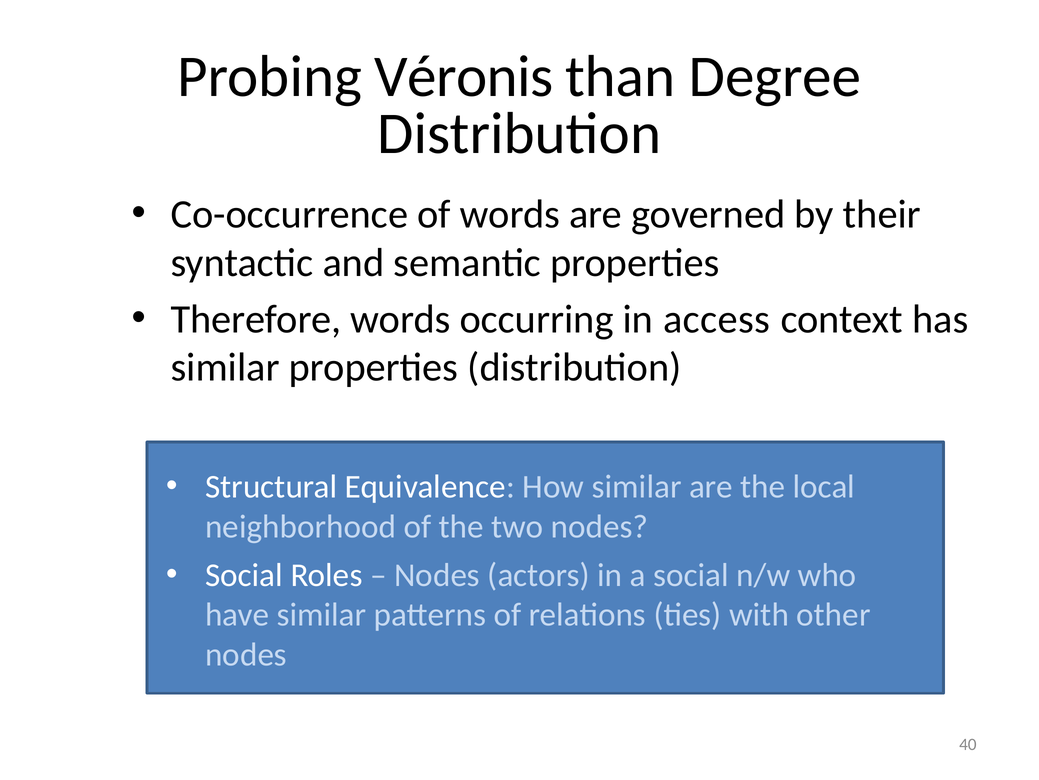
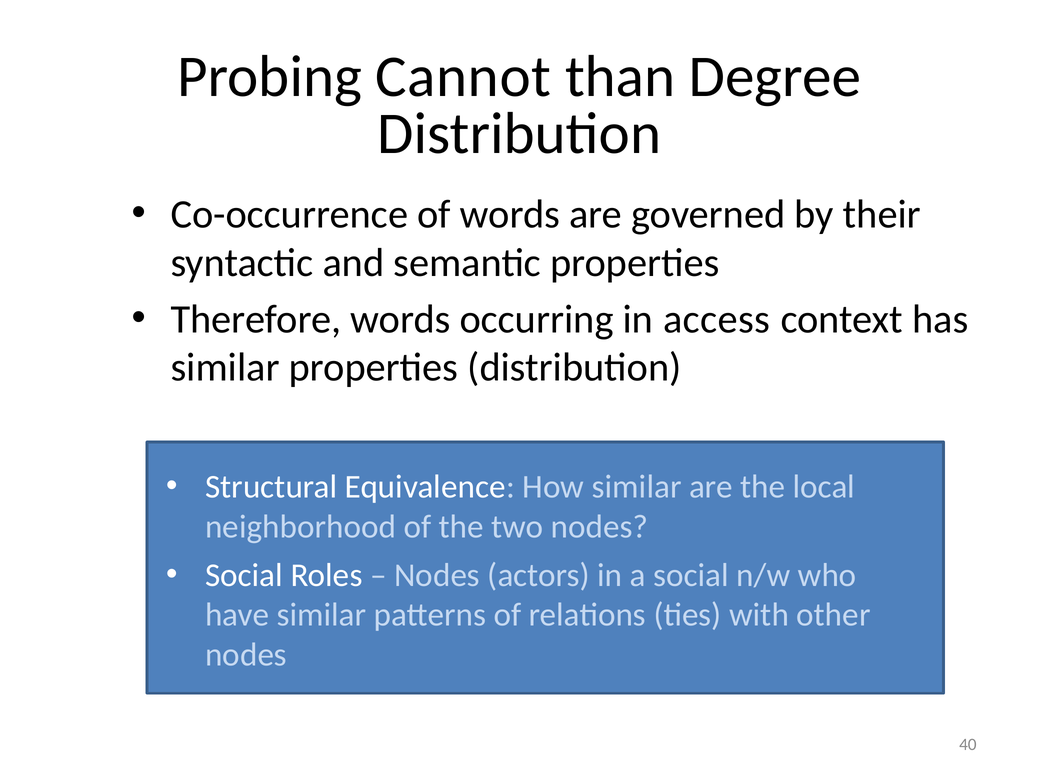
Véronis: Véronis -> Cannot
